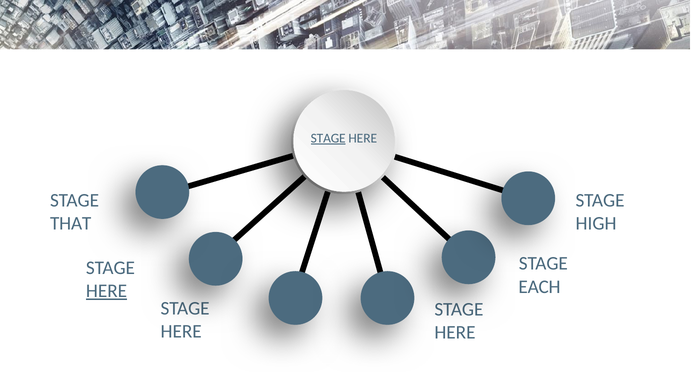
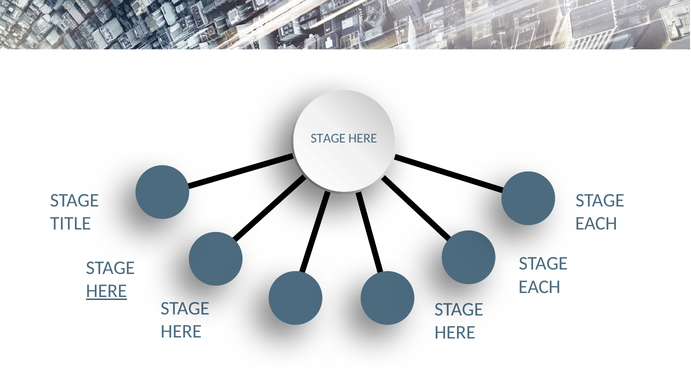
STAGE at (328, 138) underline: present -> none
THAT: THAT -> TITLE
HIGH at (596, 223): HIGH -> EACH
